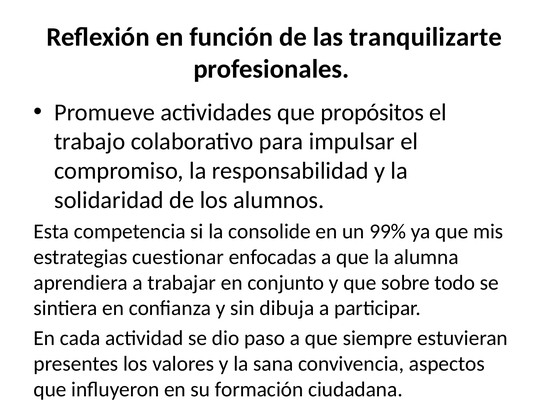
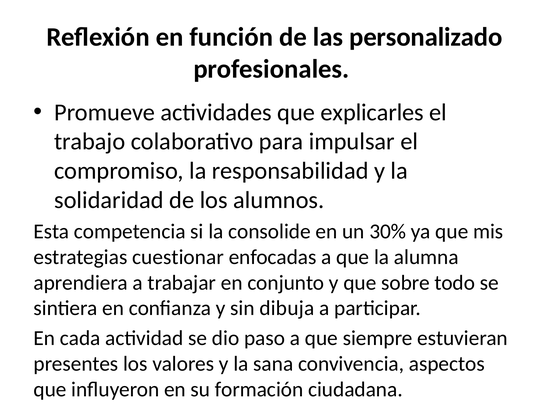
tranquilizarte: tranquilizarte -> personalizado
propósitos: propósitos -> explicarles
99%: 99% -> 30%
